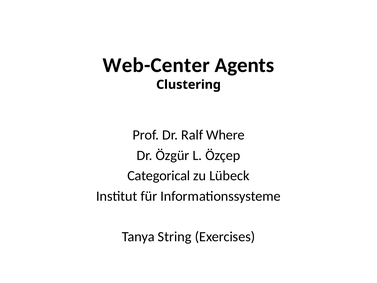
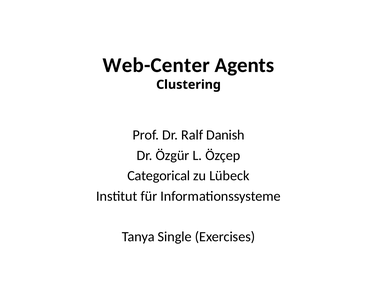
Where: Where -> Danish
String: String -> Single
